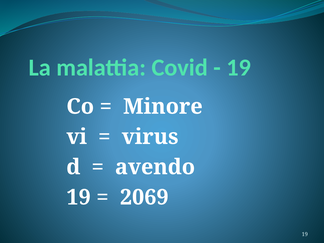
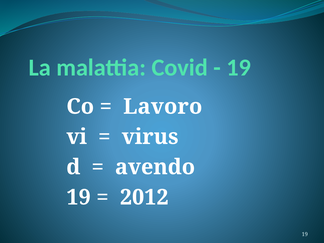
Minore: Minore -> Lavoro
2069: 2069 -> 2012
